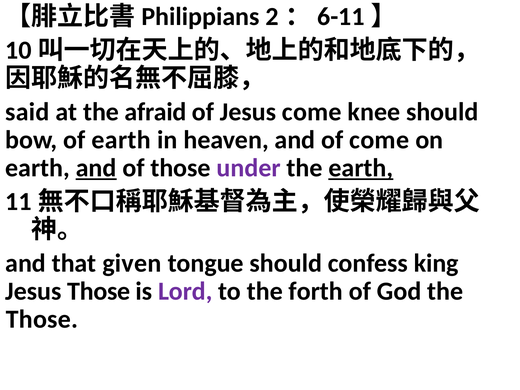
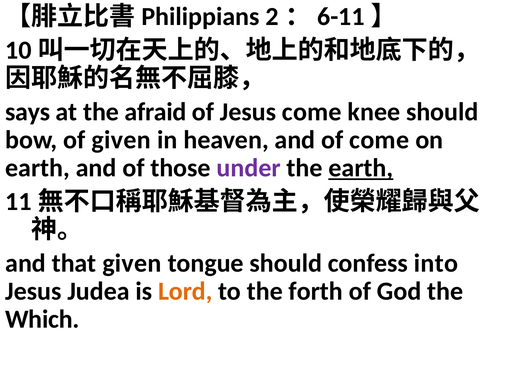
said: said -> says
of earth: earth -> given
and at (96, 168) underline: present -> none
king: king -> into
Jesus Those: Those -> Judea
Lord colour: purple -> orange
Those at (42, 319): Those -> Which
